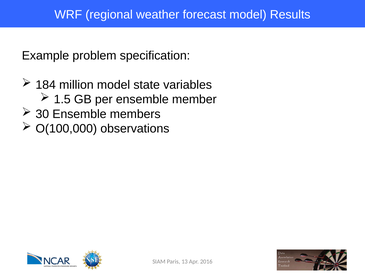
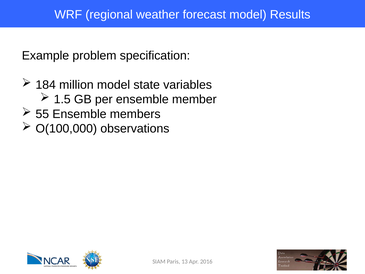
30: 30 -> 55
